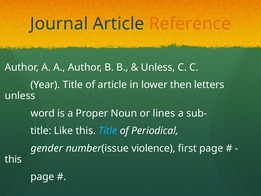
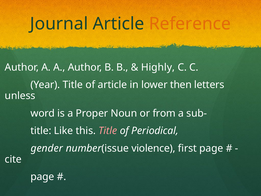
Unless at (158, 67): Unless -> Highly
lines: lines -> from
Title at (108, 131) colour: light blue -> pink
this at (13, 159): this -> cite
